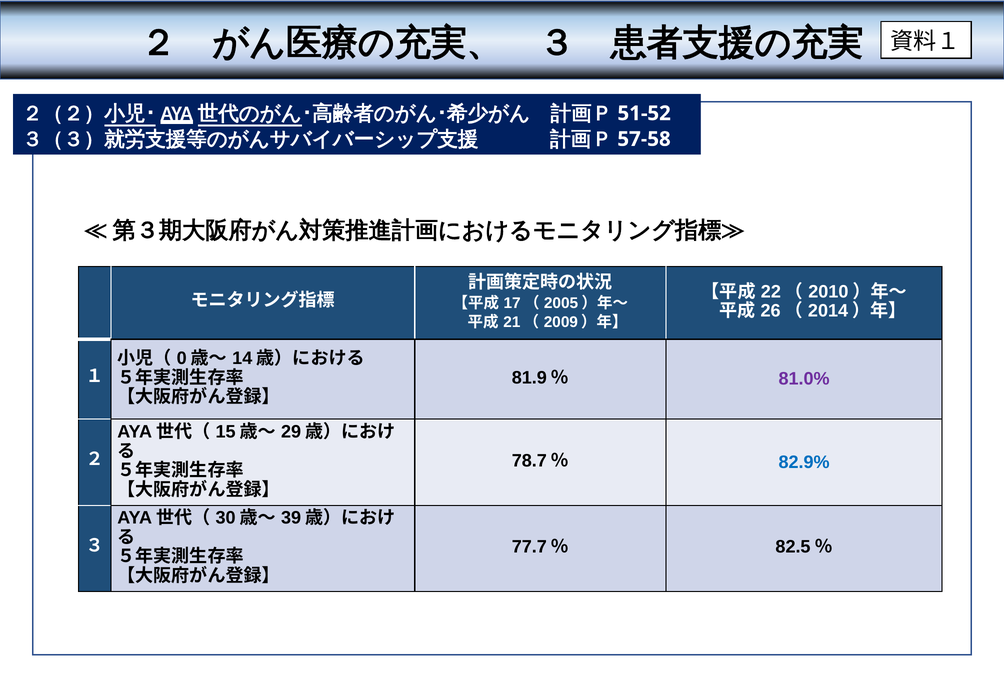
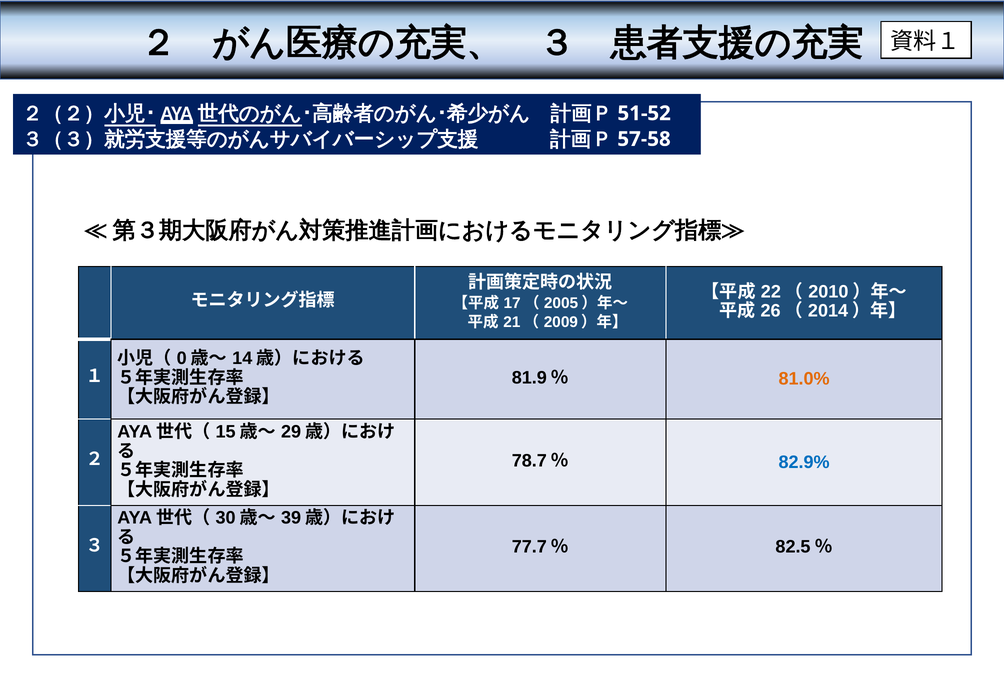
81.0% colour: purple -> orange
